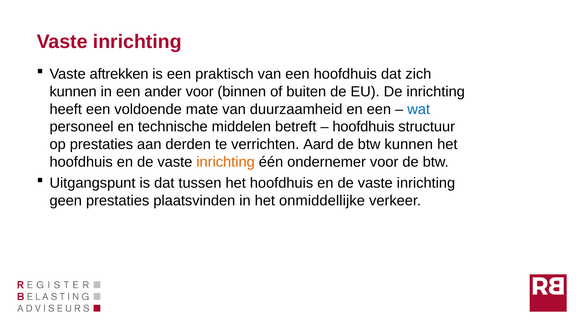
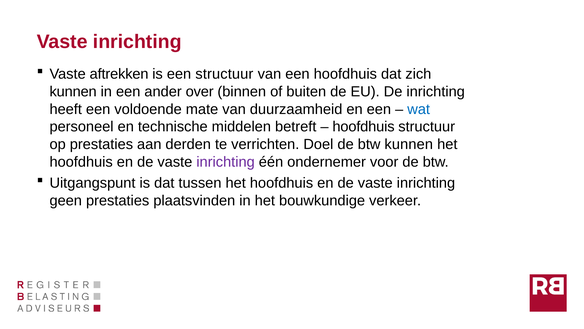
een praktisch: praktisch -> structuur
ander voor: voor -> over
Aard: Aard -> Doel
inrichting at (226, 162) colour: orange -> purple
onmiddellijke: onmiddellijke -> bouwkundige
